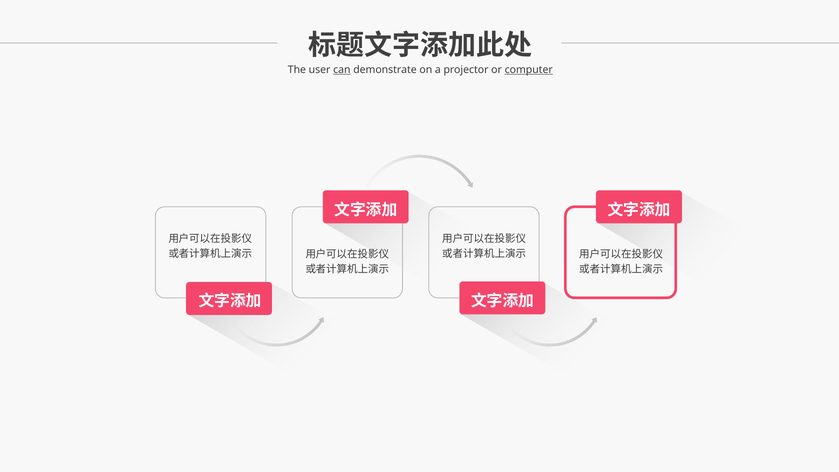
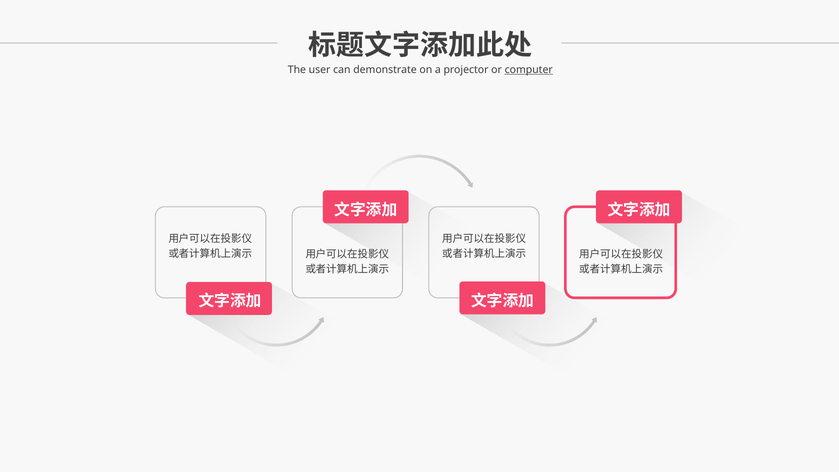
can underline: present -> none
